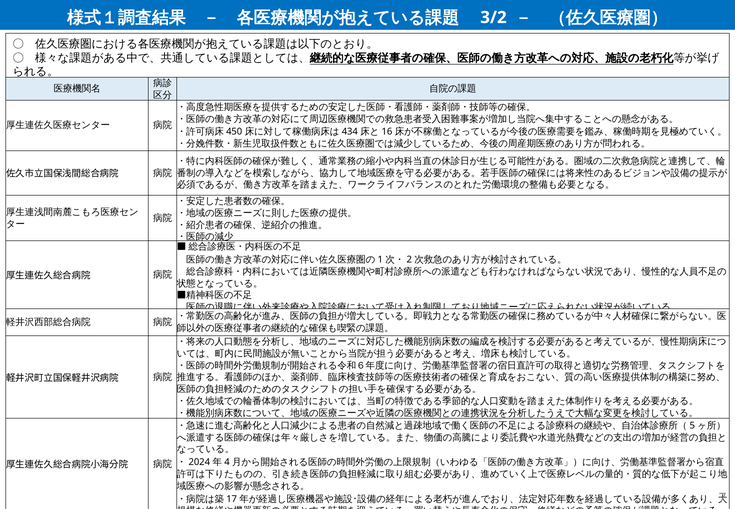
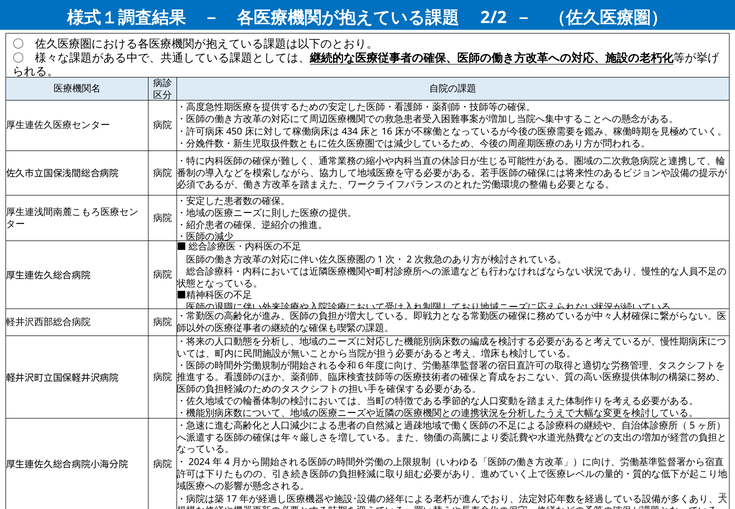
3/2: 3/2 -> 2/2
